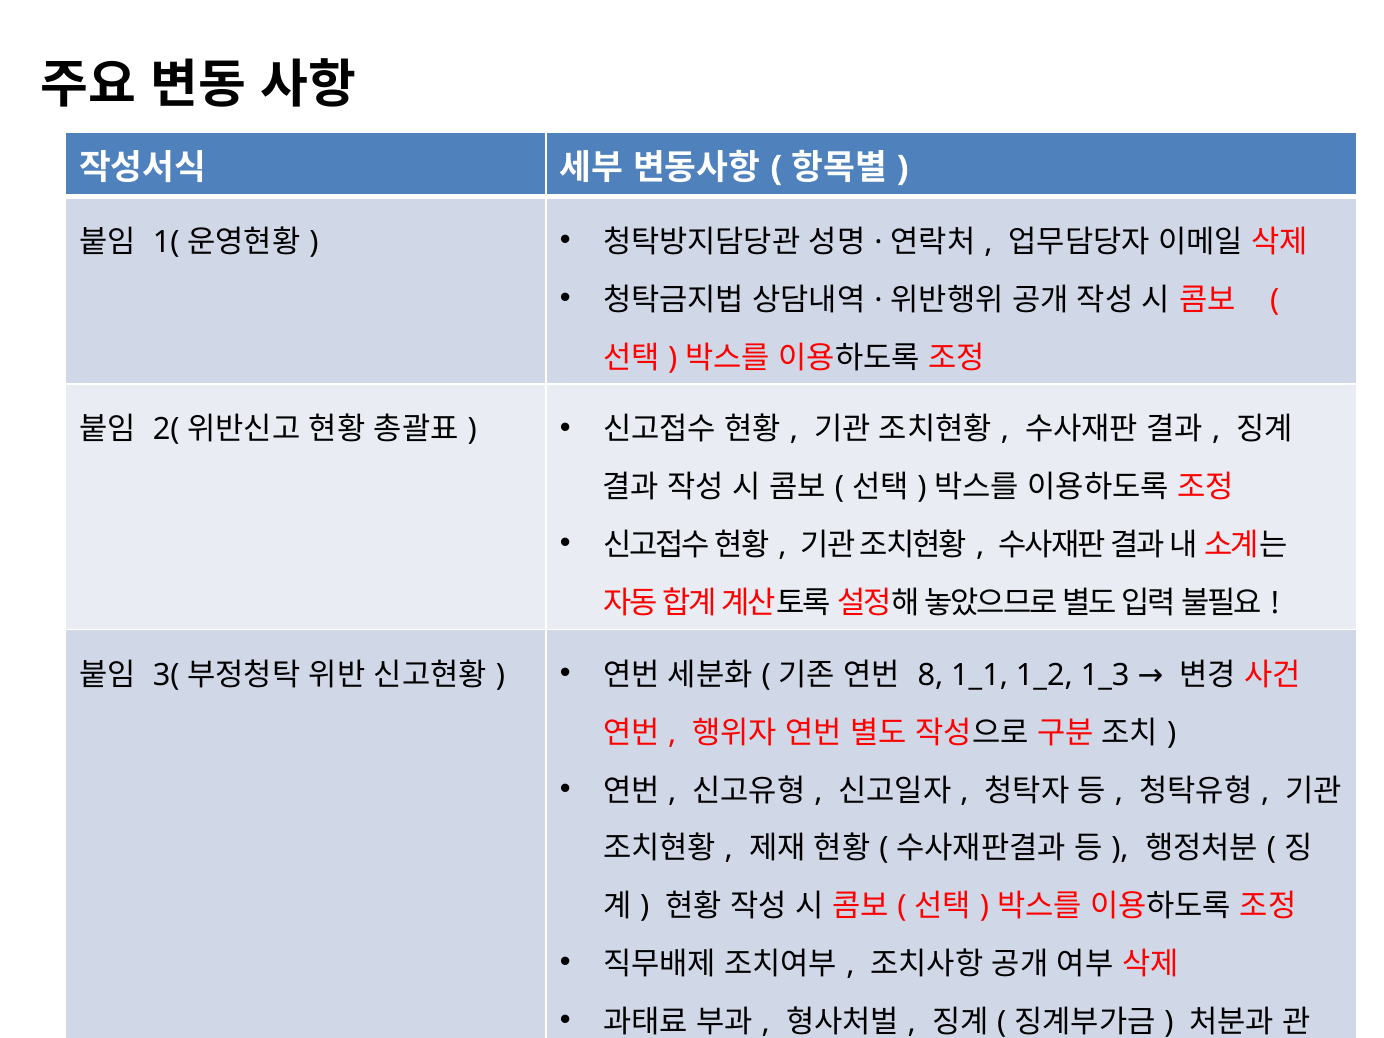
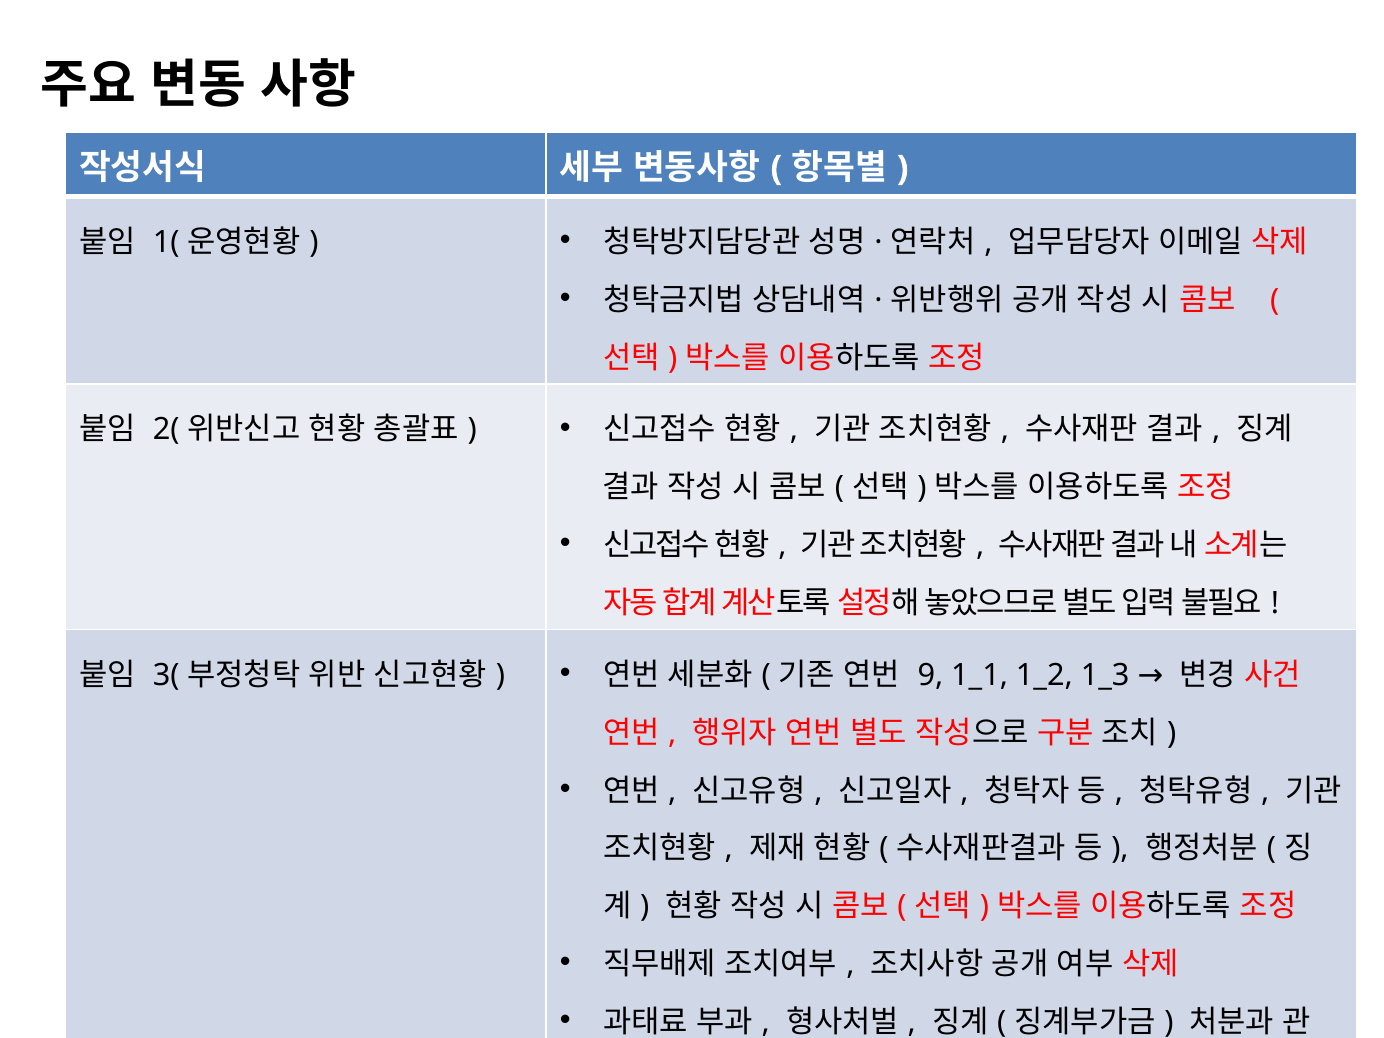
8: 8 -> 9
